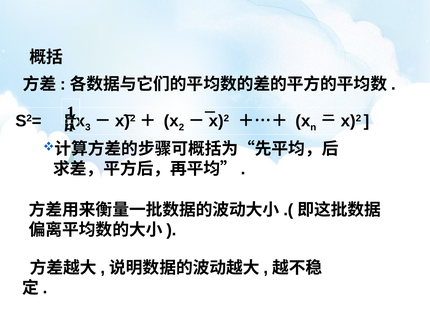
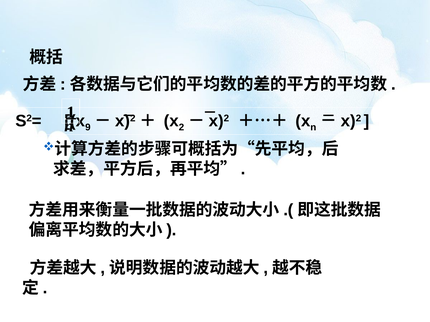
3: 3 -> 9
